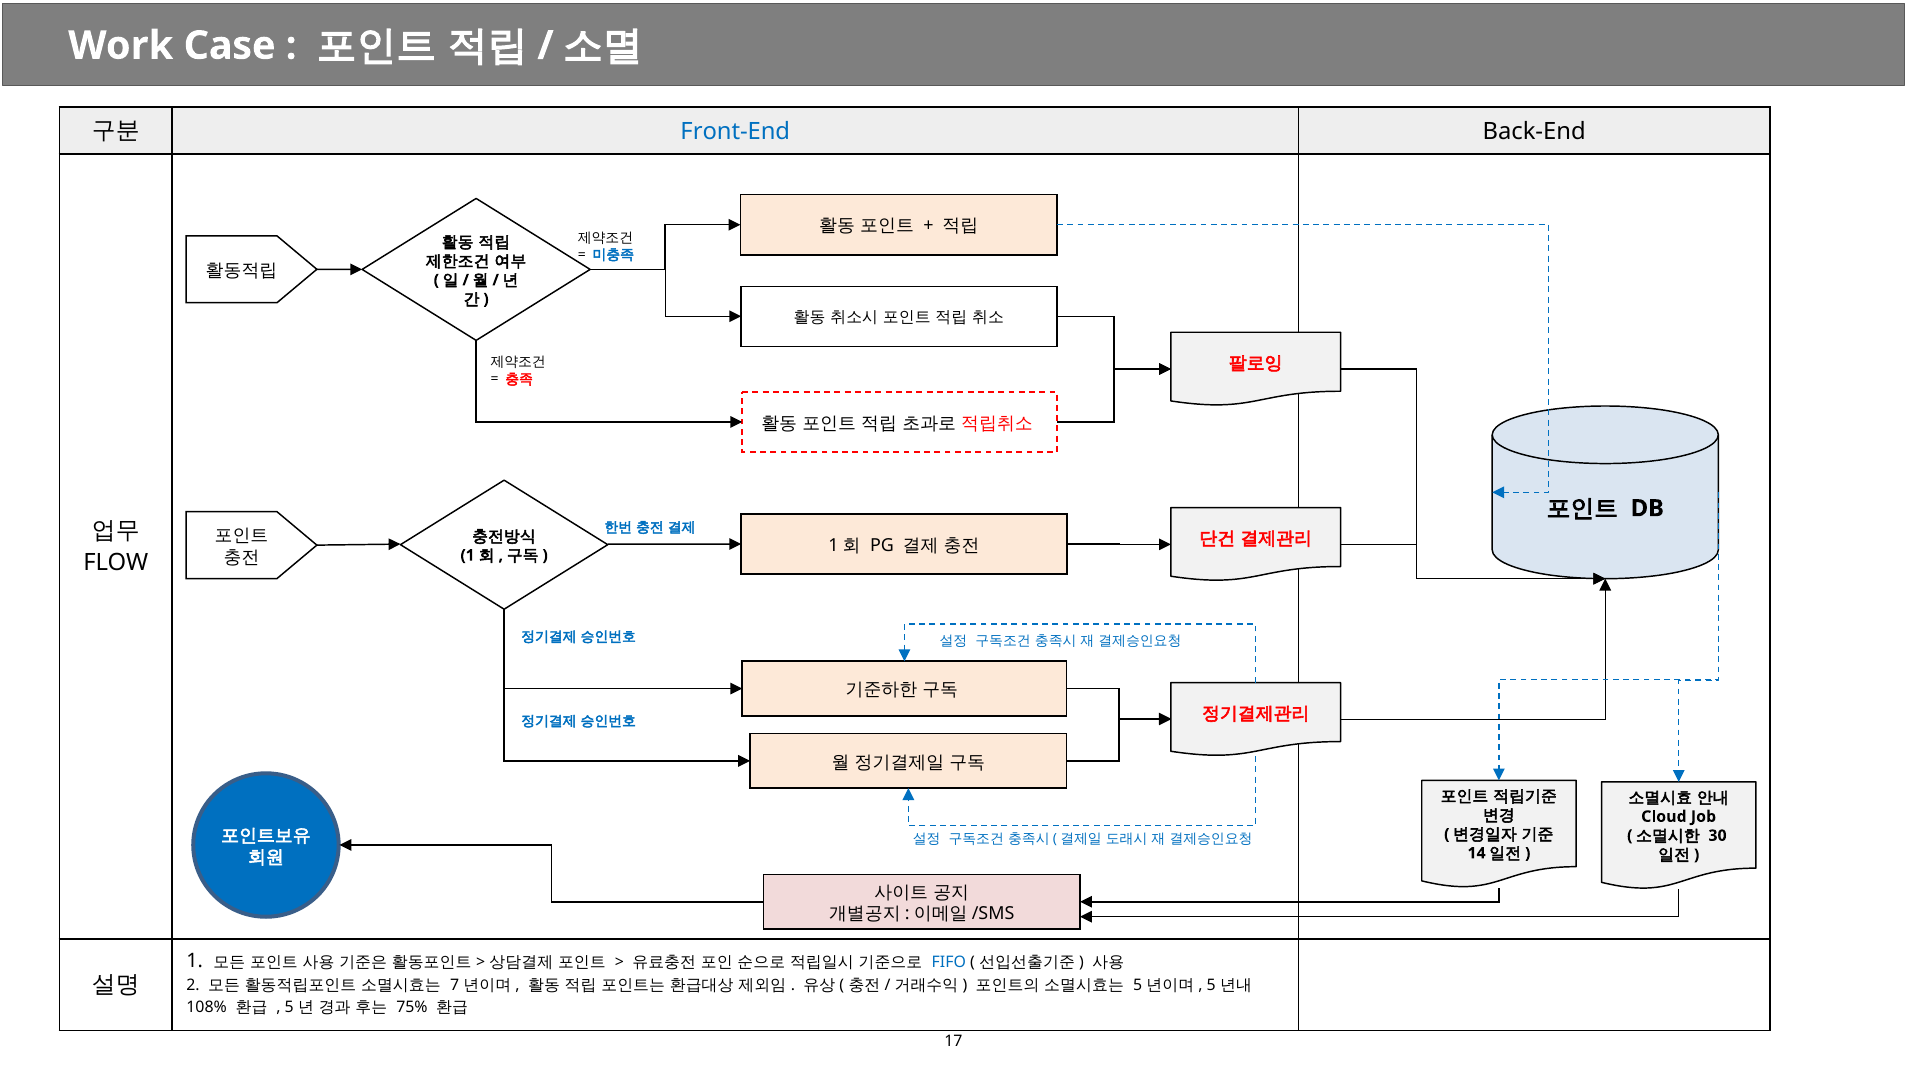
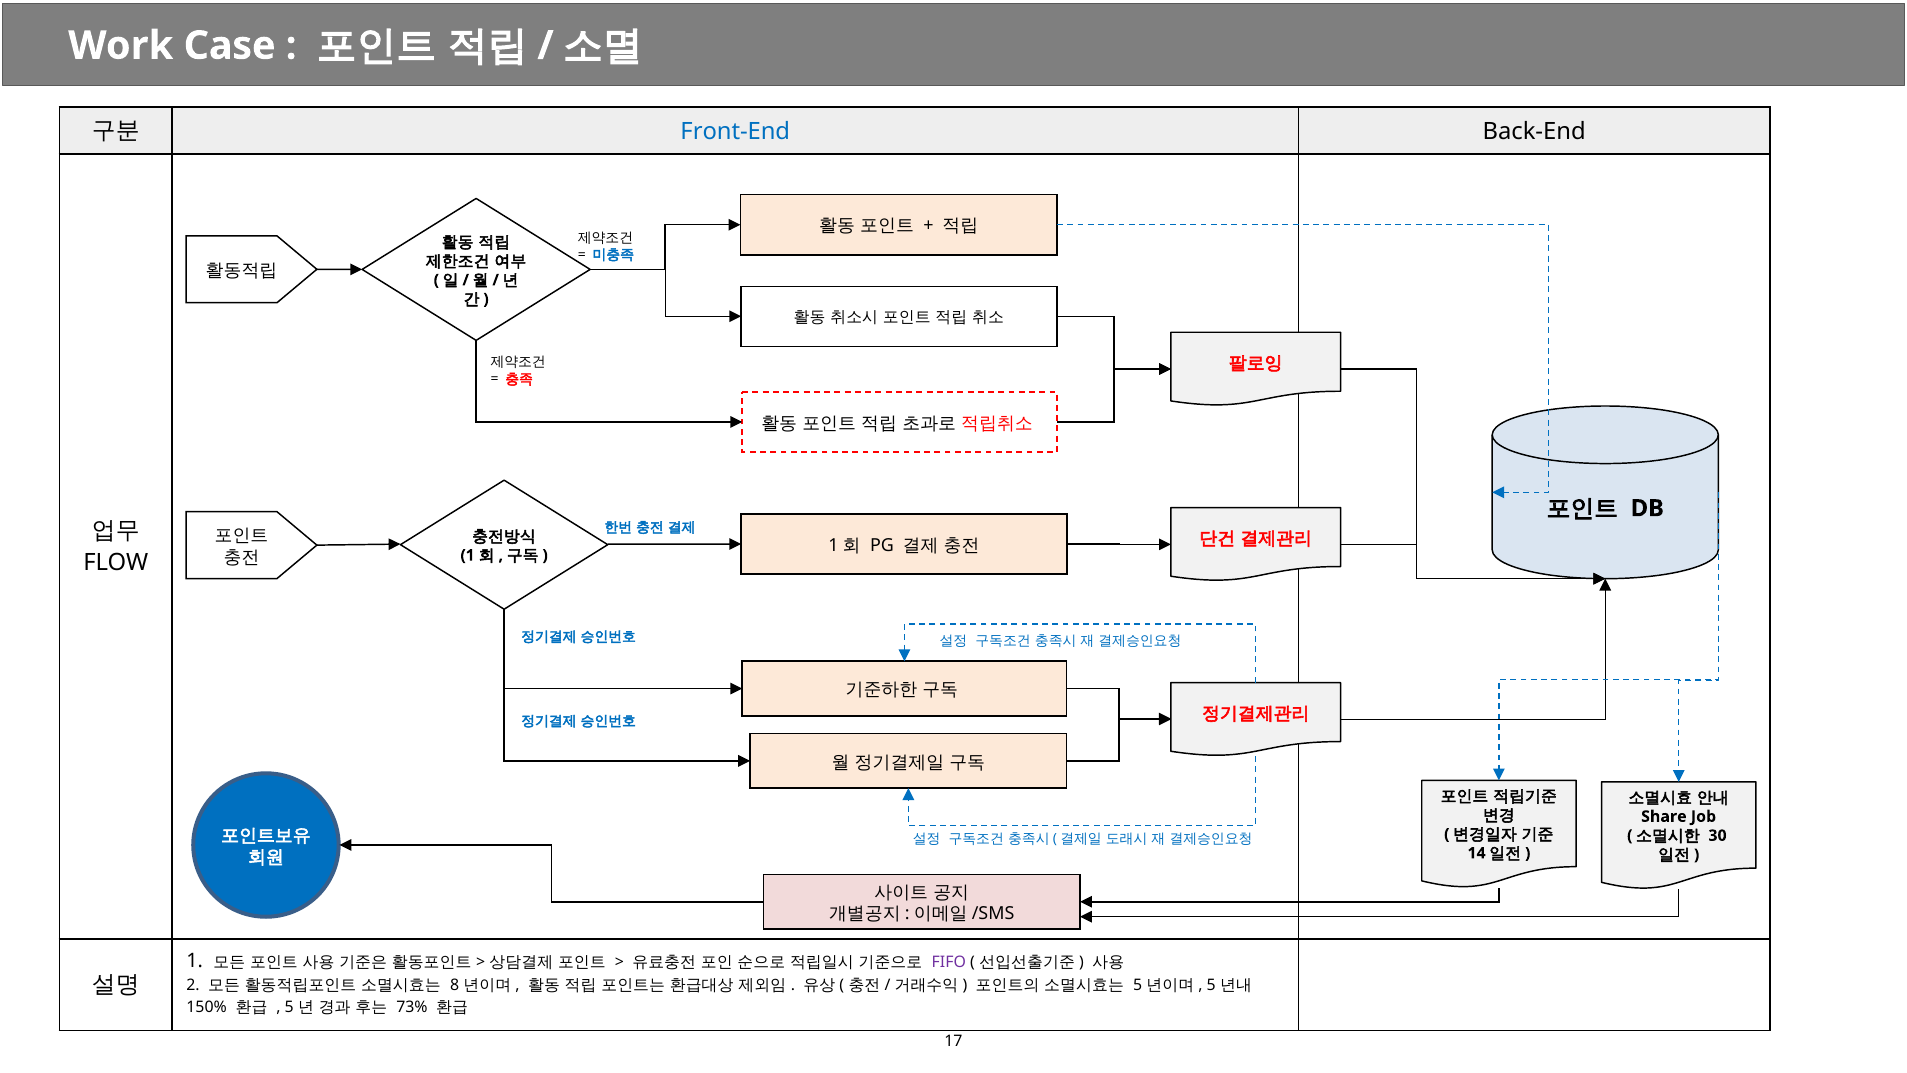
Cloud: Cloud -> Share
FIFO colour: blue -> purple
7: 7 -> 8
108%: 108% -> 150%
75%: 75% -> 73%
